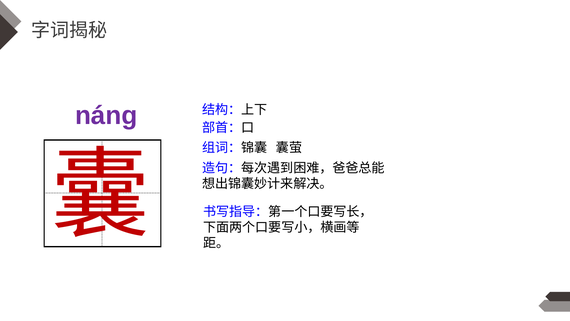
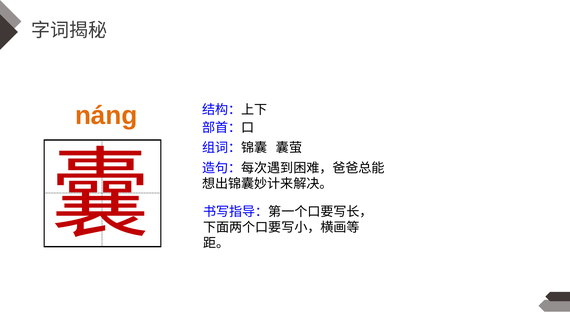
náng colour: purple -> orange
